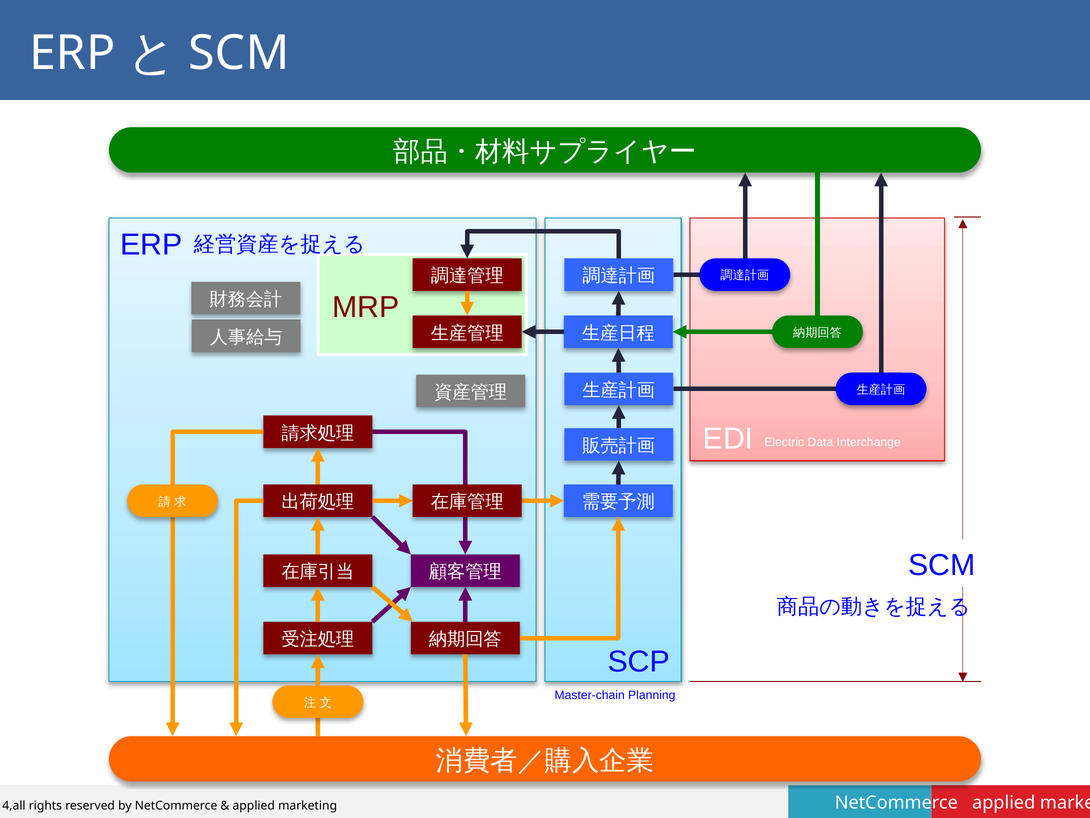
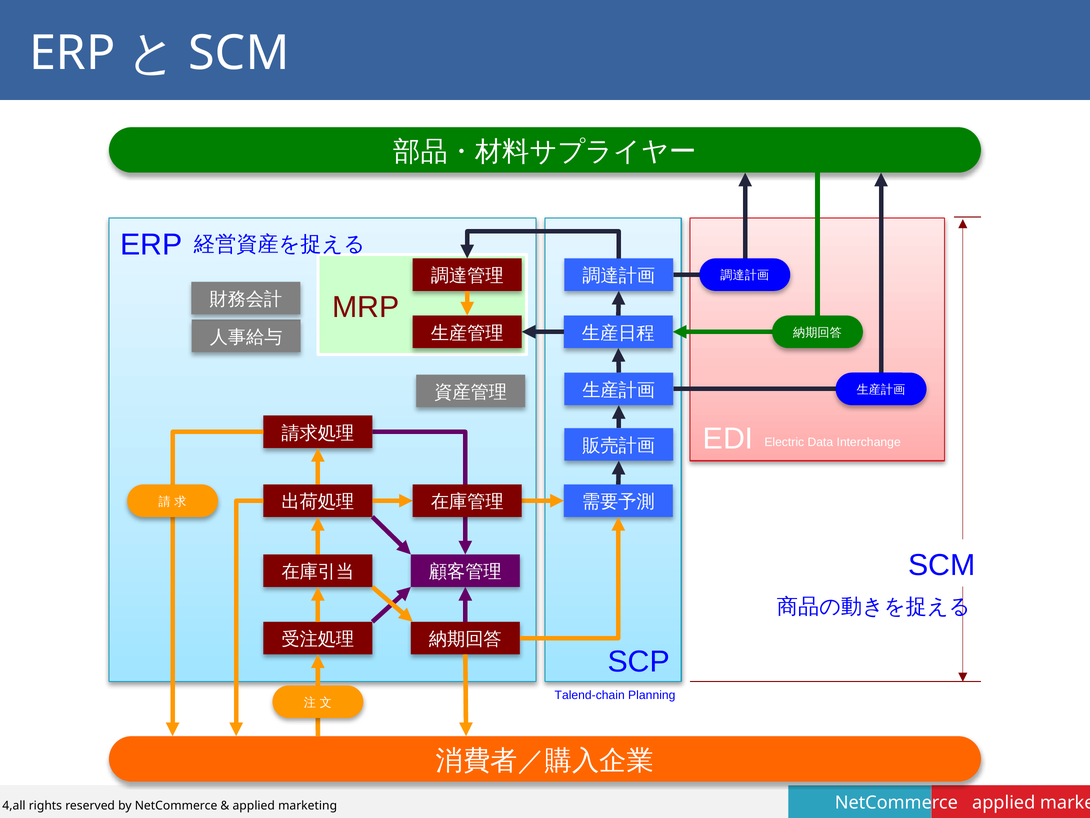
Master-chain: Master-chain -> Talend-chain
